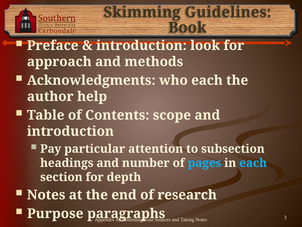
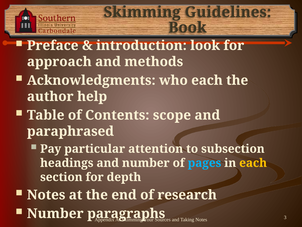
introduction at (70, 131): introduction -> paraphrased
each at (253, 163) colour: light blue -> yellow
Purpose at (55, 213): Purpose -> Number
